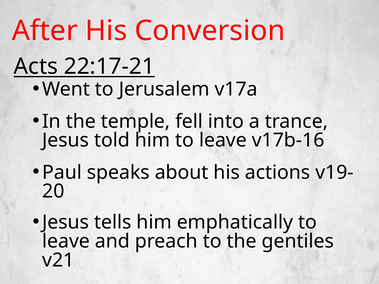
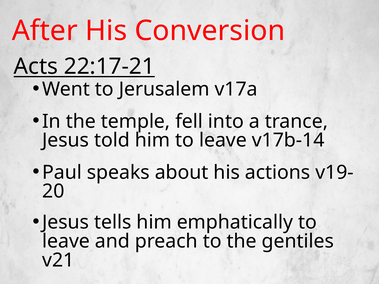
v17b-16: v17b-16 -> v17b-14
